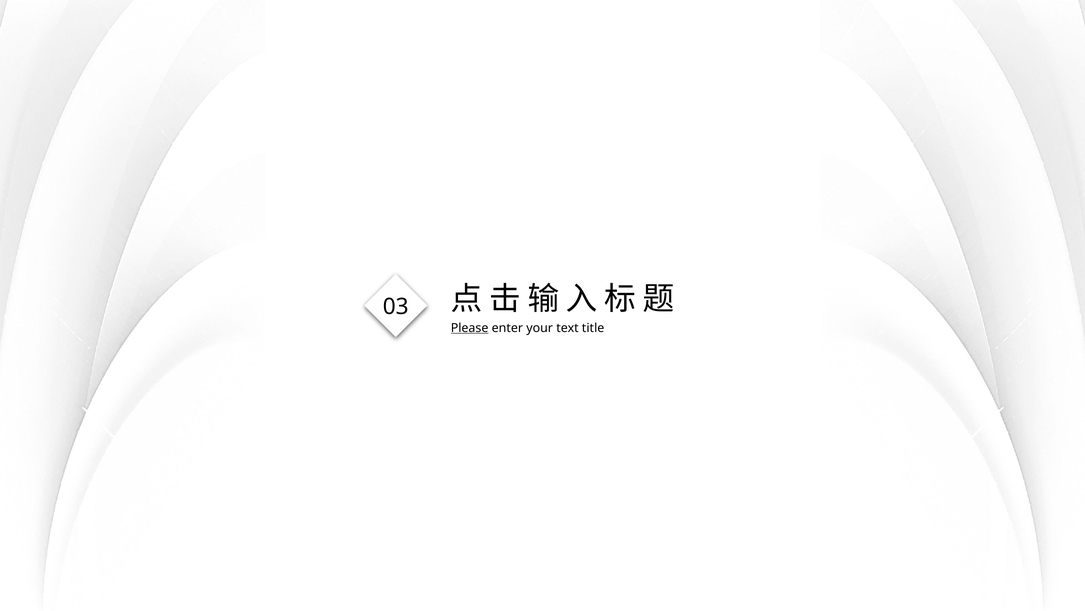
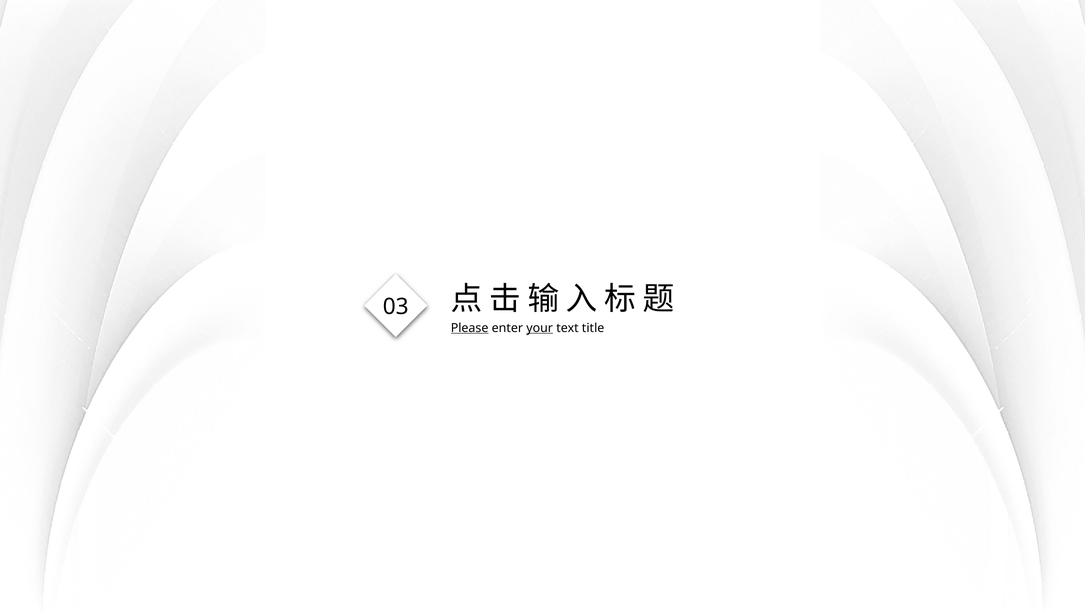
your underline: none -> present
